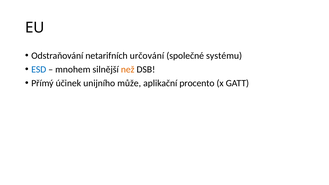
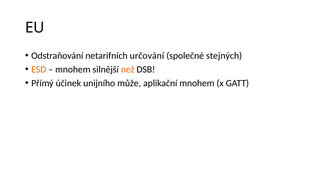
systému: systému -> stejných
ESD colour: blue -> orange
aplikační procento: procento -> mnohem
